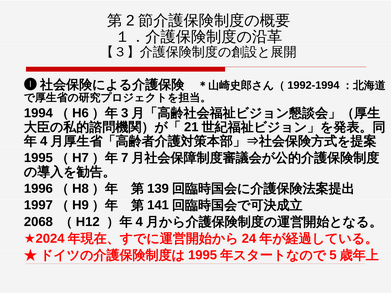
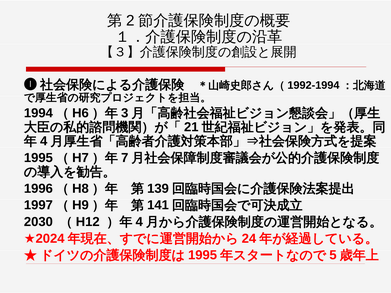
2068: 2068 -> 2030
